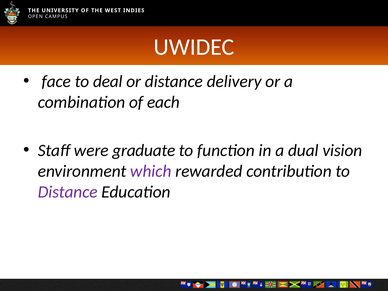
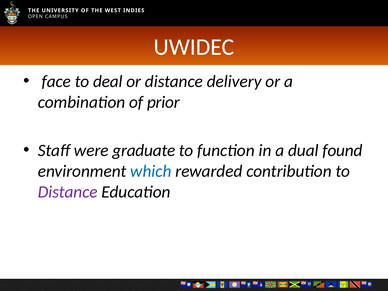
each: each -> prior
vision: vision -> found
which colour: purple -> blue
